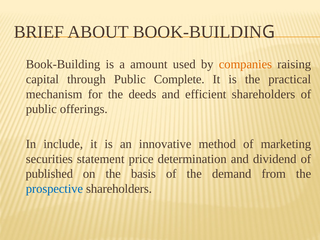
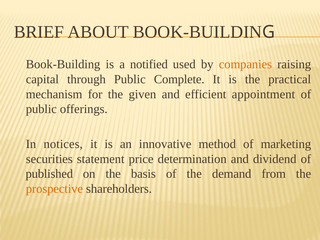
amount: amount -> notified
deeds: deeds -> given
efficient shareholders: shareholders -> appointment
include: include -> notices
prospective colour: blue -> orange
